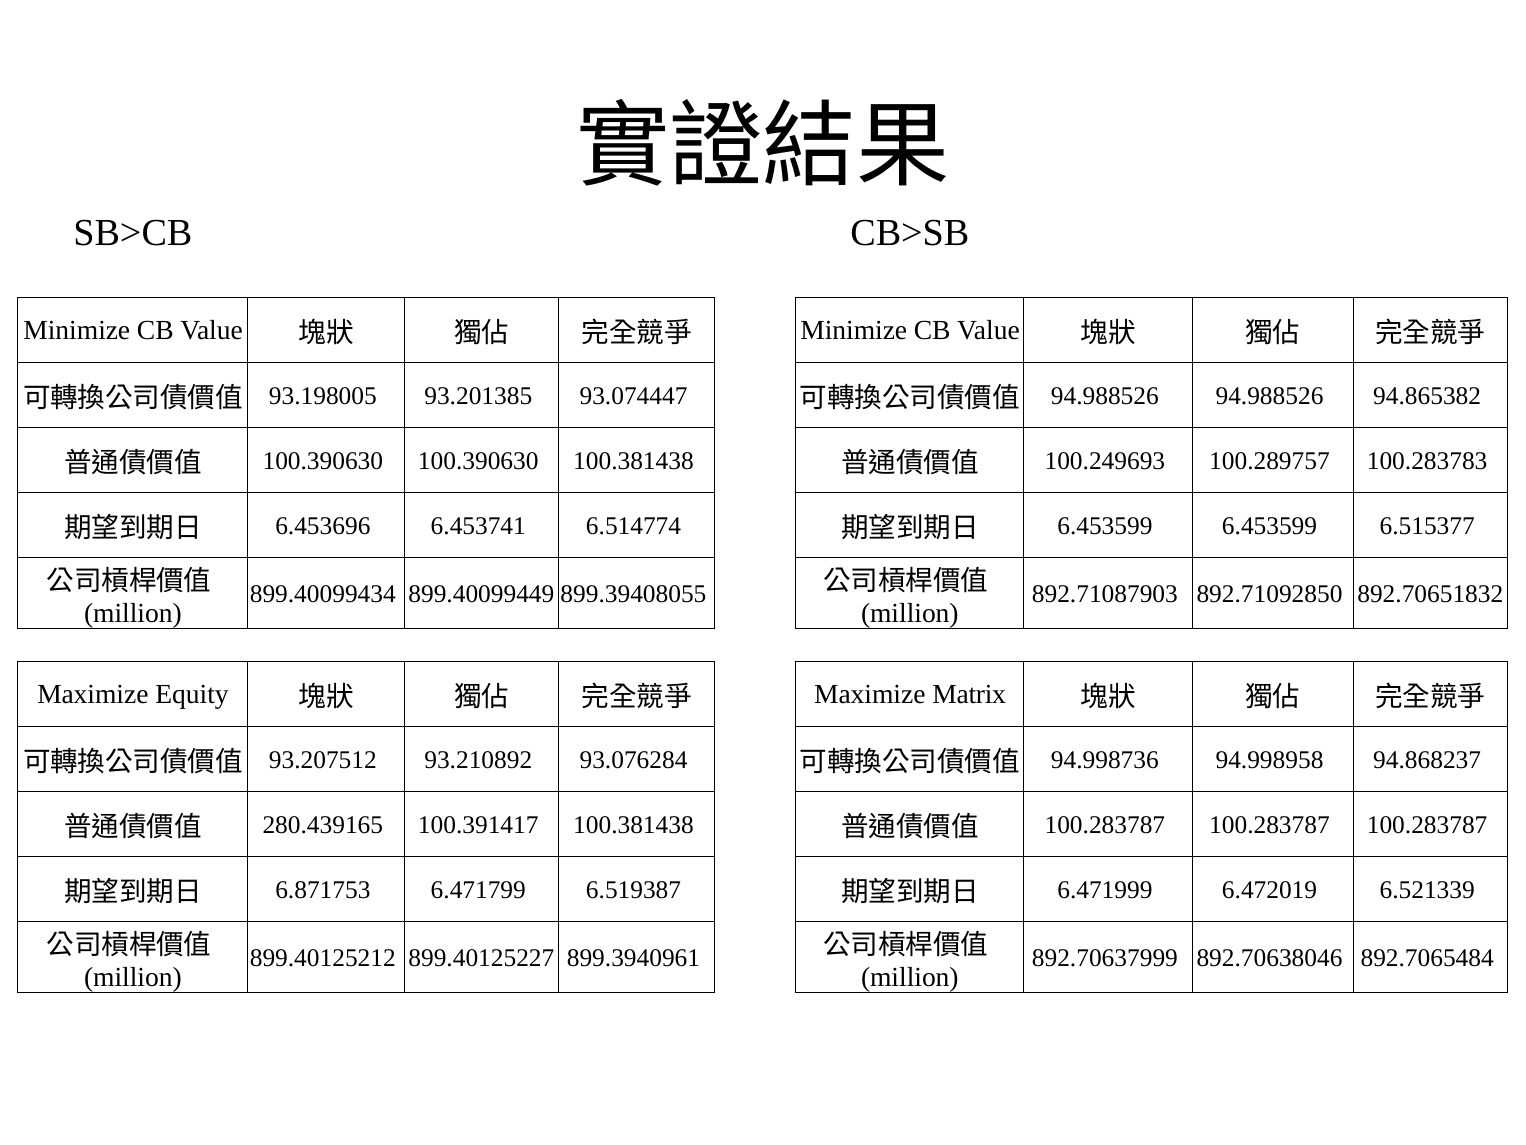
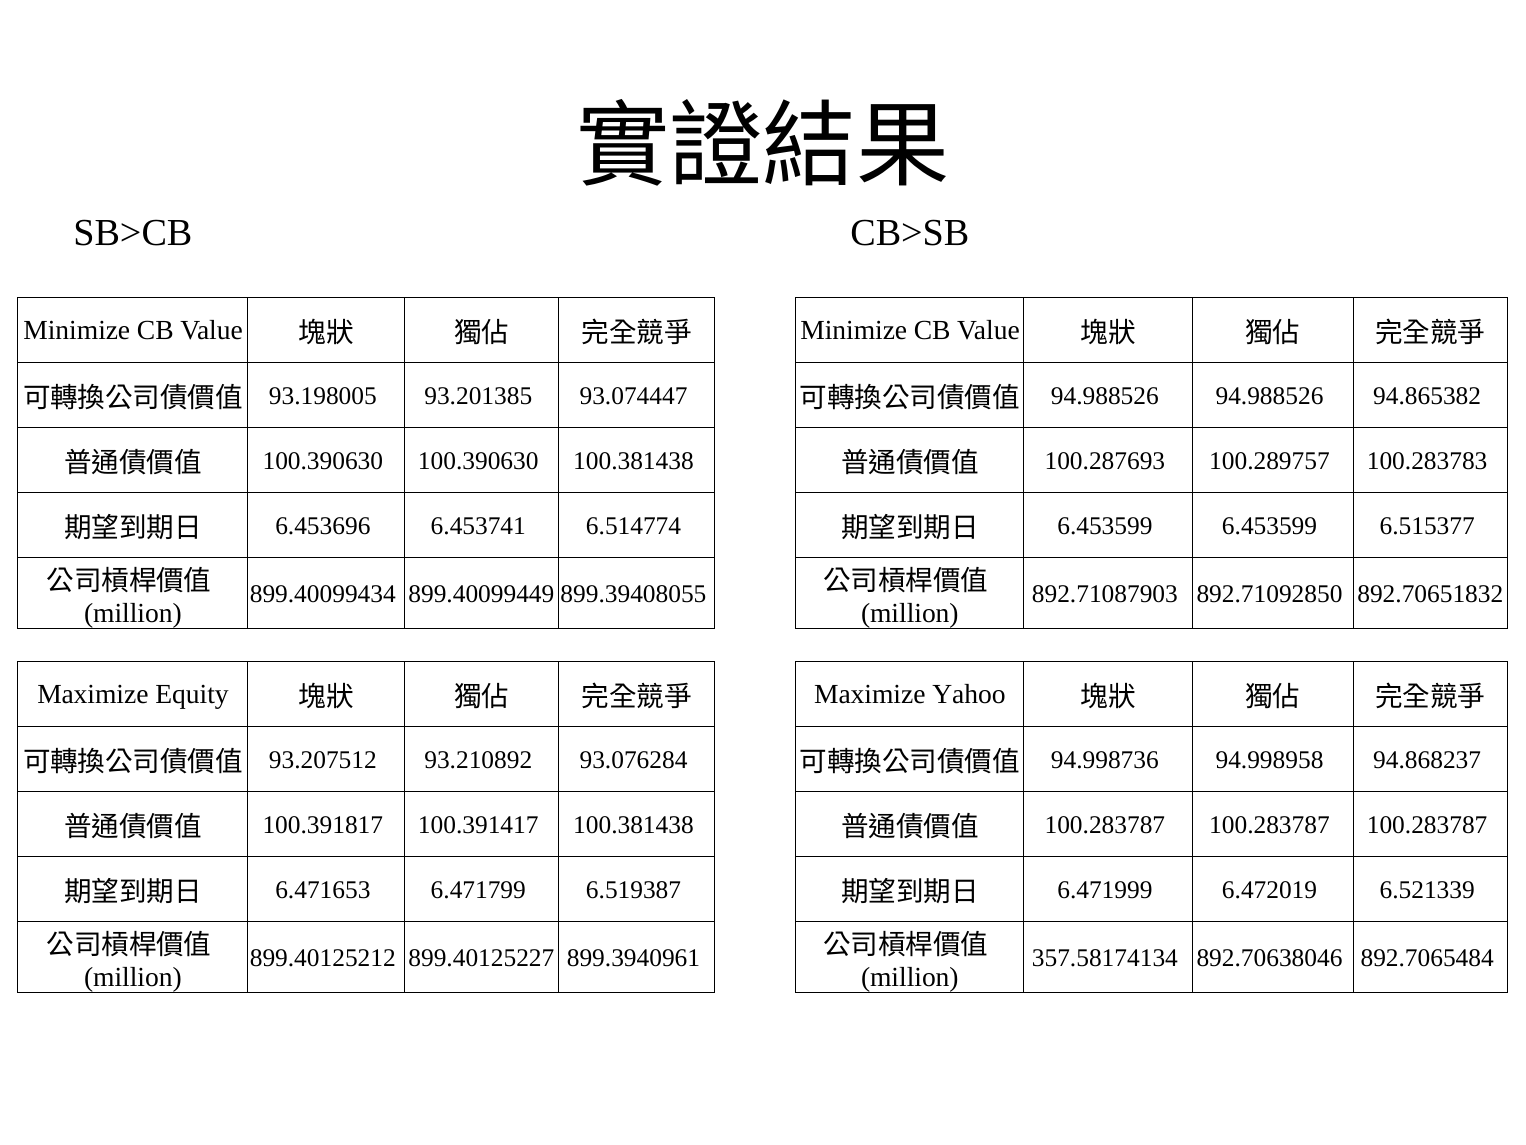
100.249693: 100.249693 -> 100.287693
Matrix: Matrix -> Yahoo
280.439165: 280.439165 -> 100.391817
6.871753: 6.871753 -> 6.471653
892.70637999: 892.70637999 -> 357.58174134
